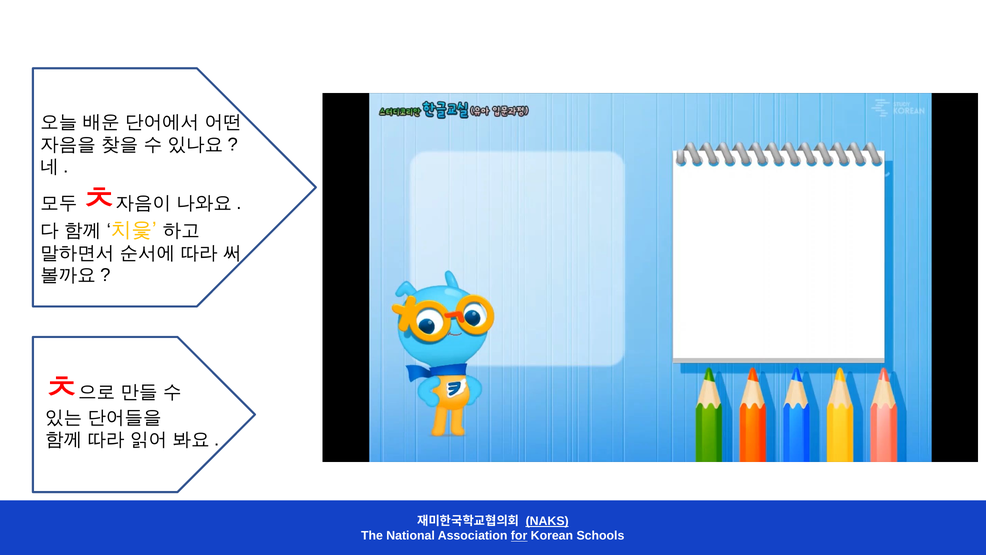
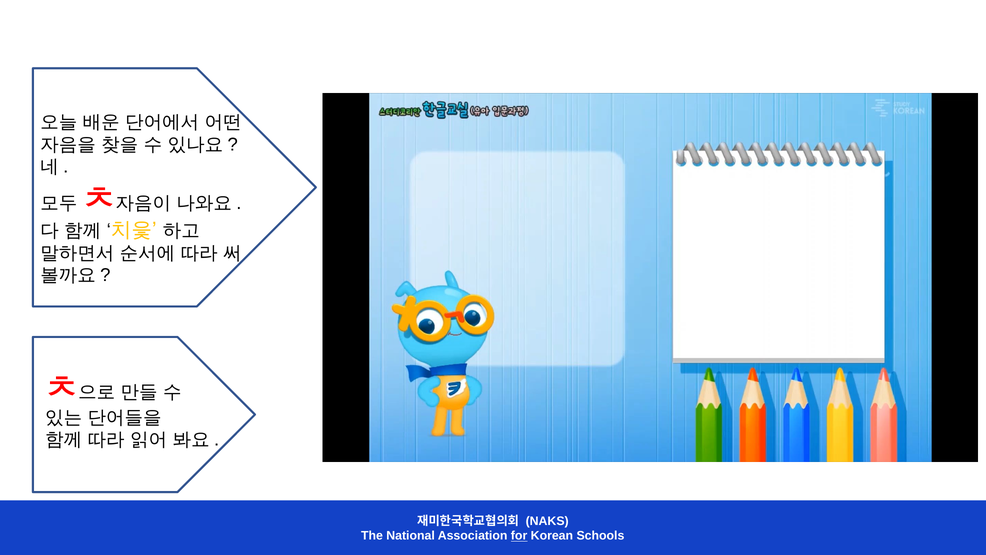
NAKS underline: present -> none
